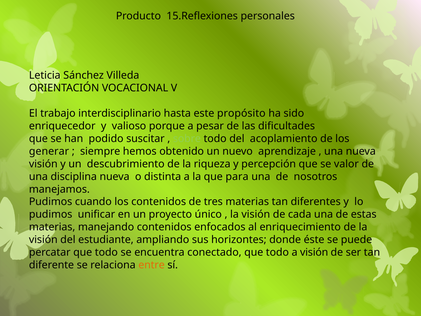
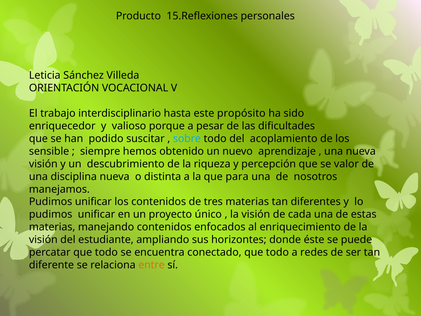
sobre colour: light green -> light blue
generar: generar -> sensible
cuando at (93, 202): cuando -> unificar
a visión: visión -> redes
